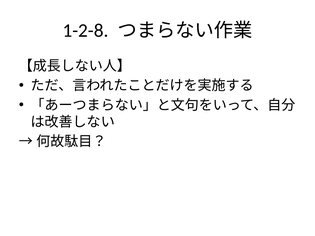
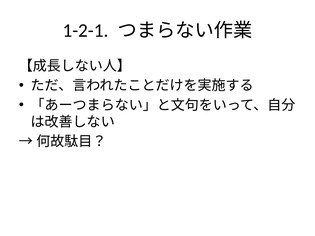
1-2-8: 1-2-8 -> 1-2-1
